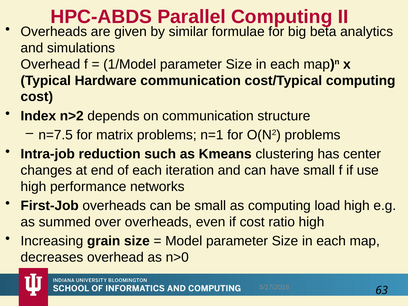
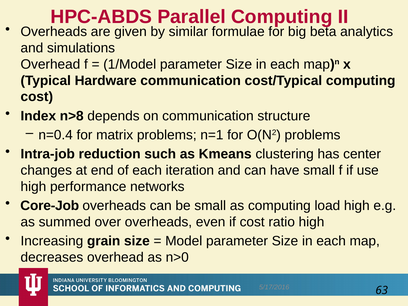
n>2: n>2 -> n>8
n=7.5: n=7.5 -> n=0.4
First-Job: First-Job -> Core-Job
